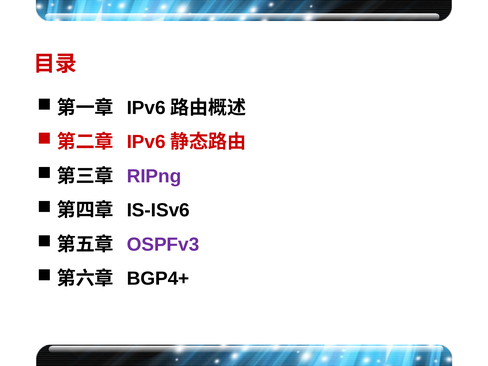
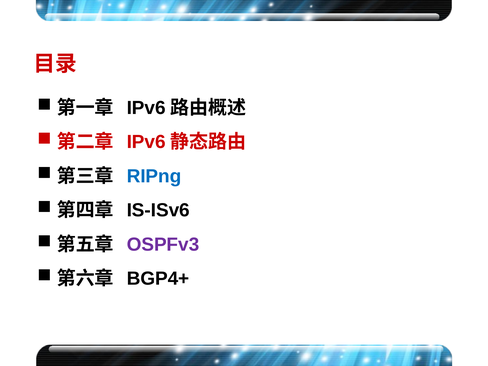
RIPng colour: purple -> blue
